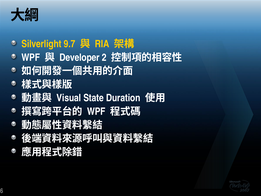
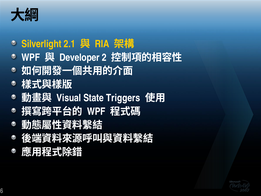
9.7: 9.7 -> 2.1
Duration: Duration -> Triggers
